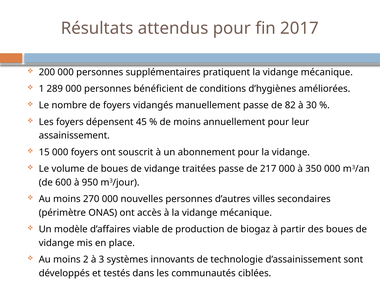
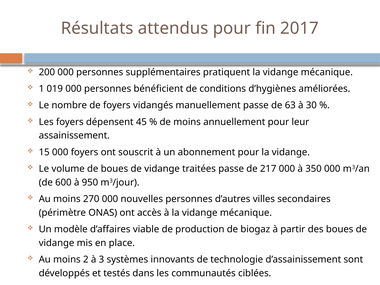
289: 289 -> 019
82: 82 -> 63
